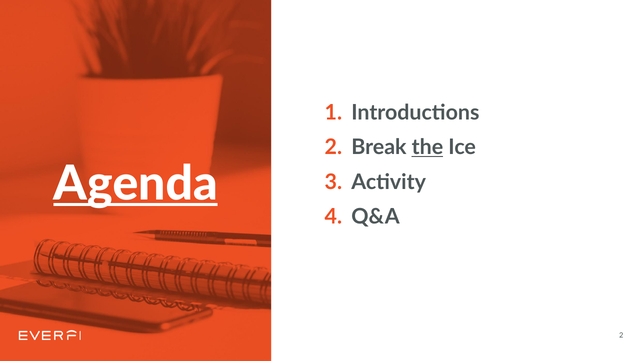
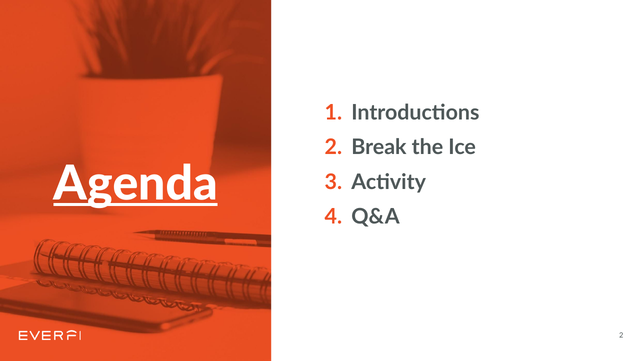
the underline: present -> none
